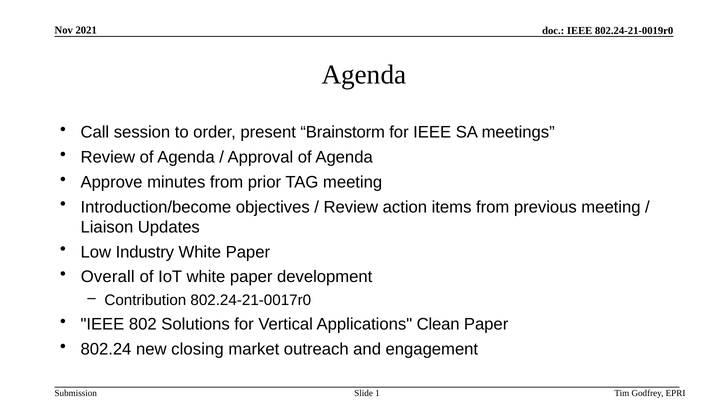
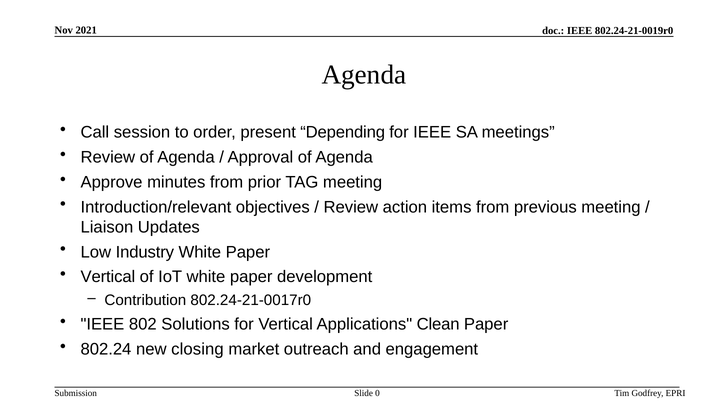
Brainstorm: Brainstorm -> Depending
Introduction/become: Introduction/become -> Introduction/relevant
Overall at (108, 277): Overall -> Vertical
1: 1 -> 0
